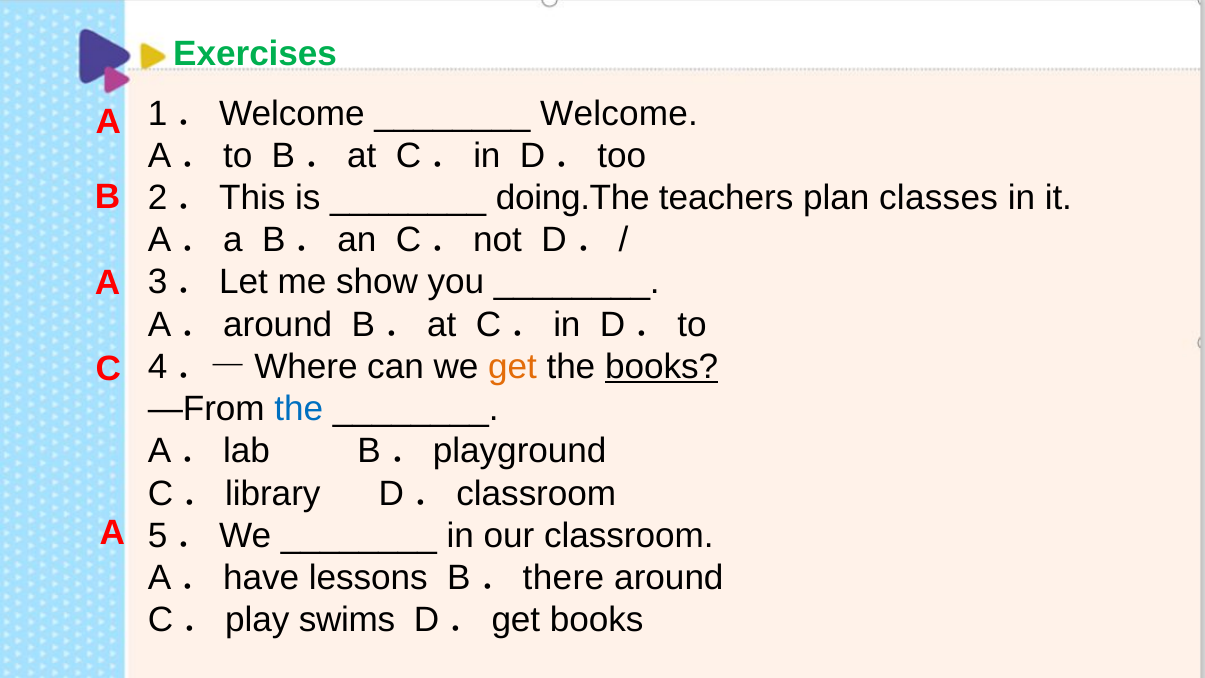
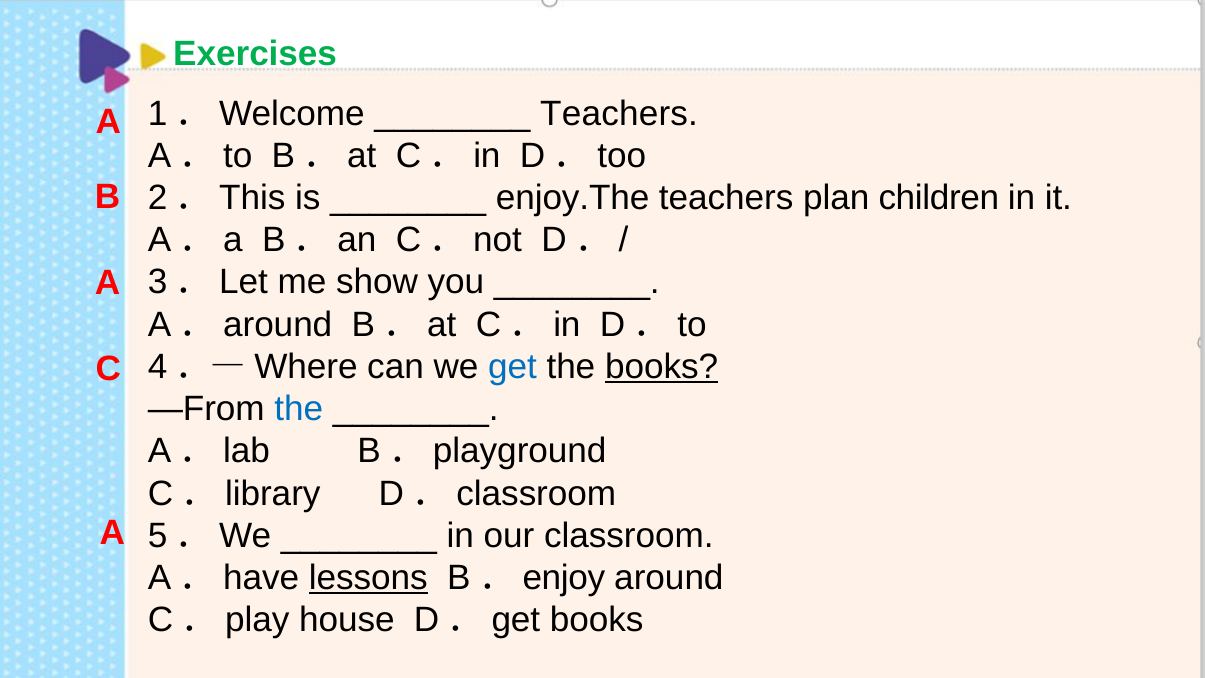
Welcome at (619, 113): Welcome -> Teachers
doing.The: doing.The -> enjoy.The
classes: classes -> children
get at (512, 367) colour: orange -> blue
lessons underline: none -> present
there: there -> enjoy
swims: swims -> house
